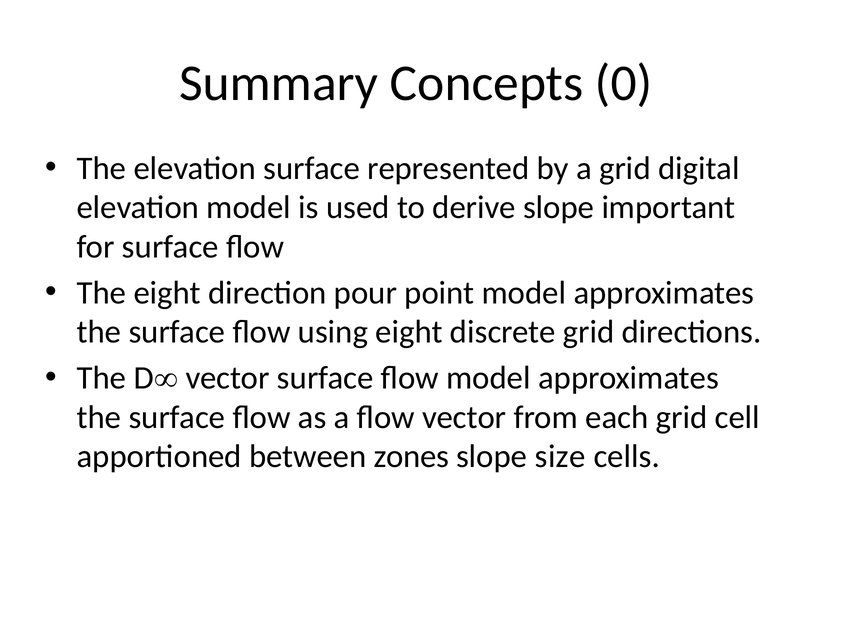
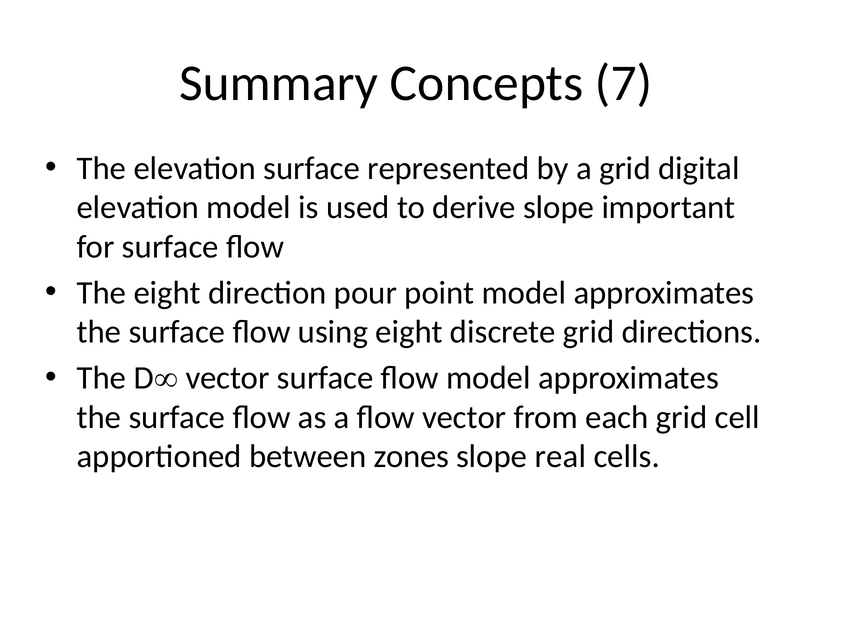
0: 0 -> 7
size: size -> real
